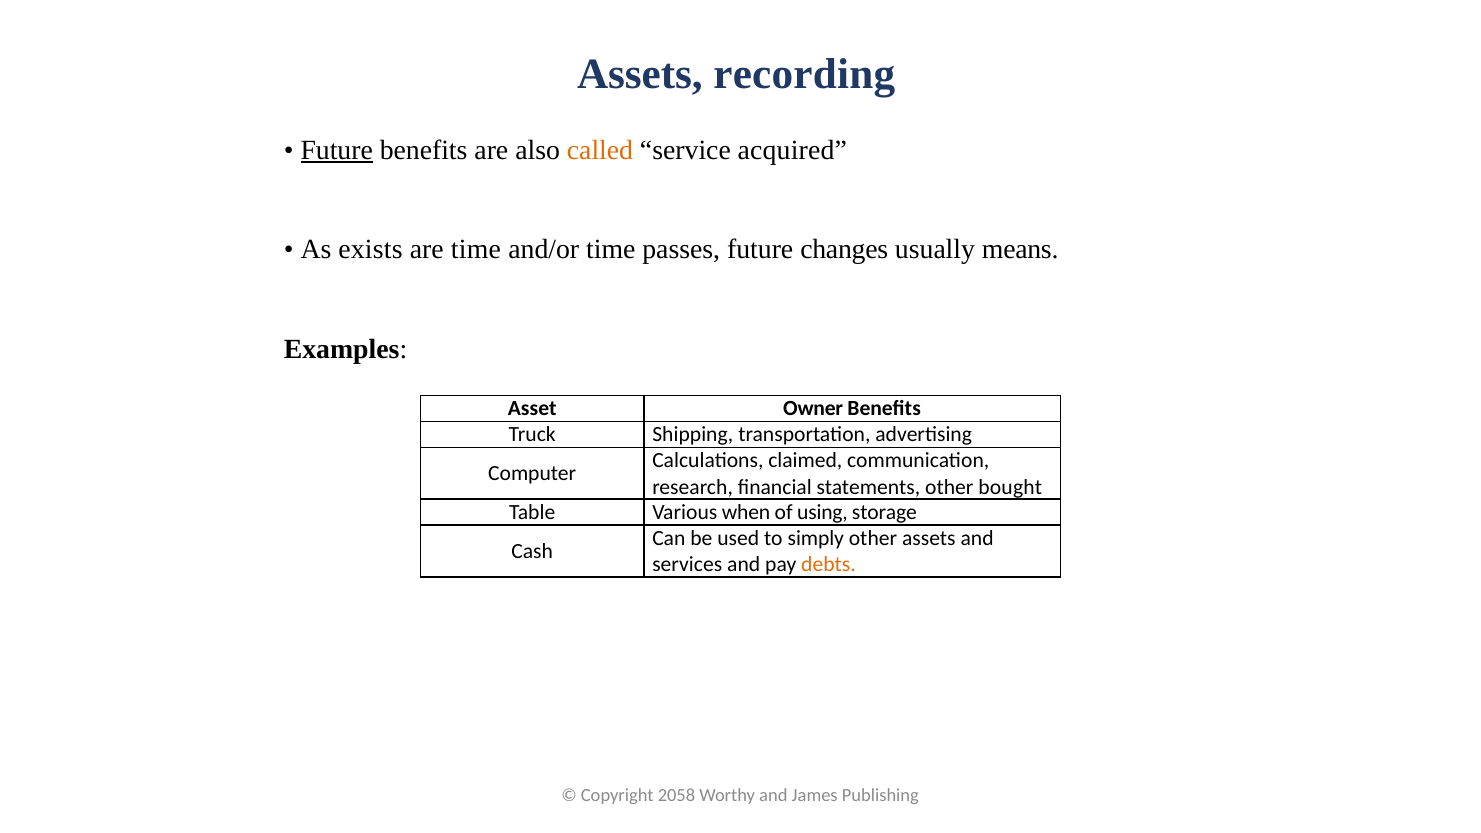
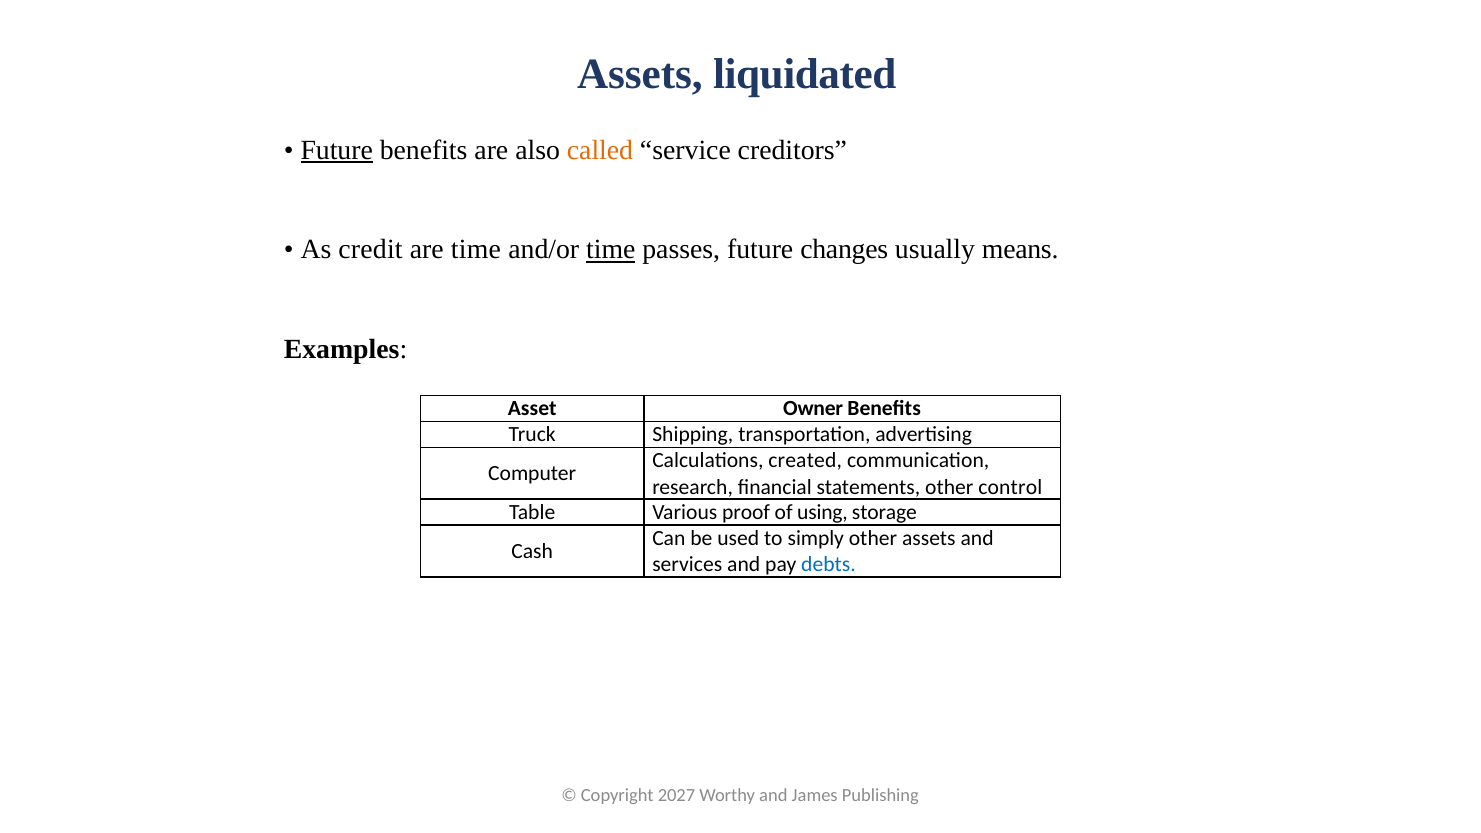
recording: recording -> liquidated
acquired: acquired -> creditors
exists: exists -> credit
time at (611, 250) underline: none -> present
claimed: claimed -> created
bought: bought -> control
when: when -> proof
debts colour: orange -> blue
2058: 2058 -> 2027
